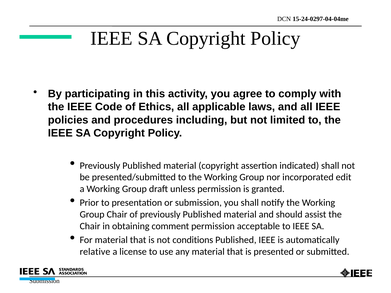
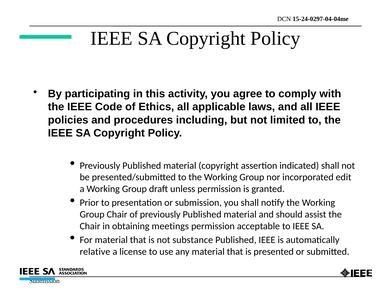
comment: comment -> meetings
conditions: conditions -> substance
